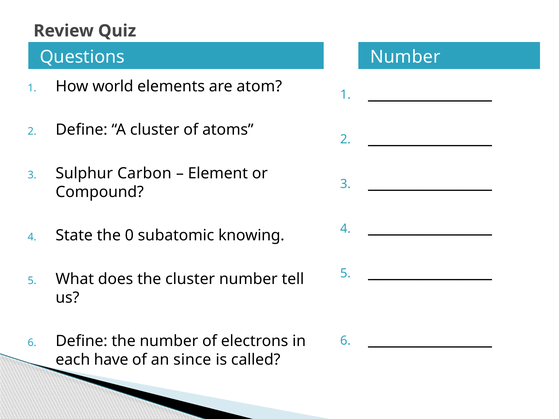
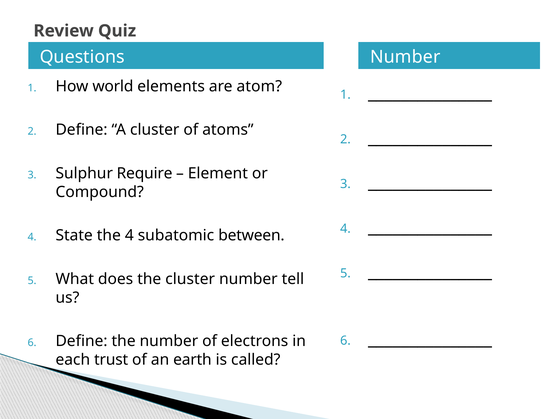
Carbon: Carbon -> Require
the 0: 0 -> 4
knowing: knowing -> between
have: have -> trust
since: since -> earth
